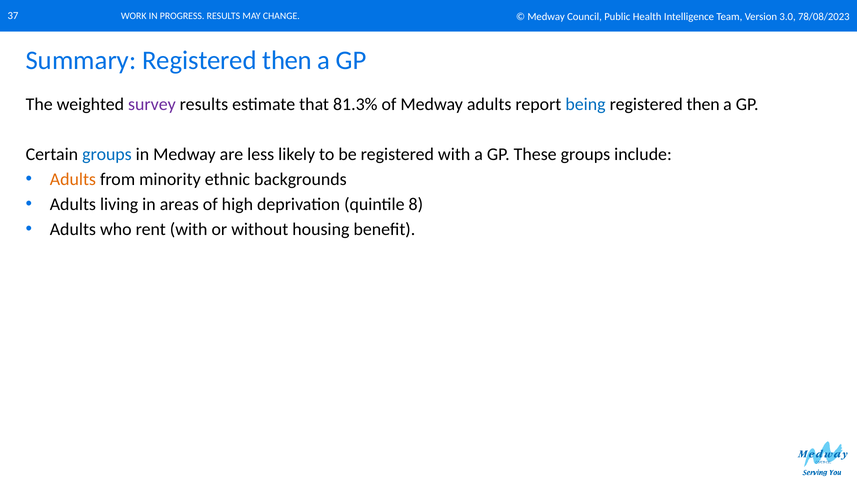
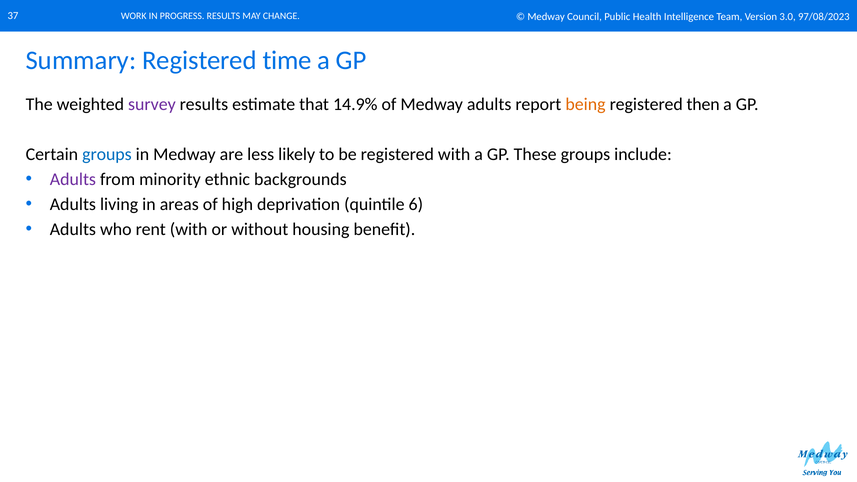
78/08/2023: 78/08/2023 -> 97/08/2023
Summary Registered then: then -> time
81.3%: 81.3% -> 14.9%
being colour: blue -> orange
Adults at (73, 180) colour: orange -> purple
8: 8 -> 6
